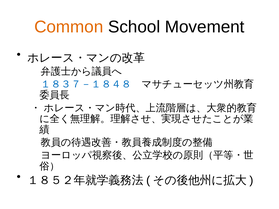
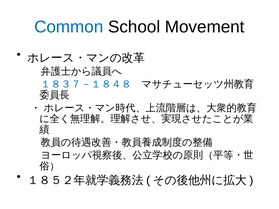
Common colour: orange -> blue
